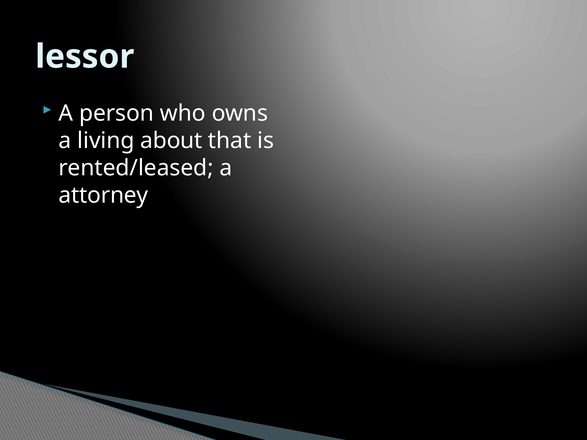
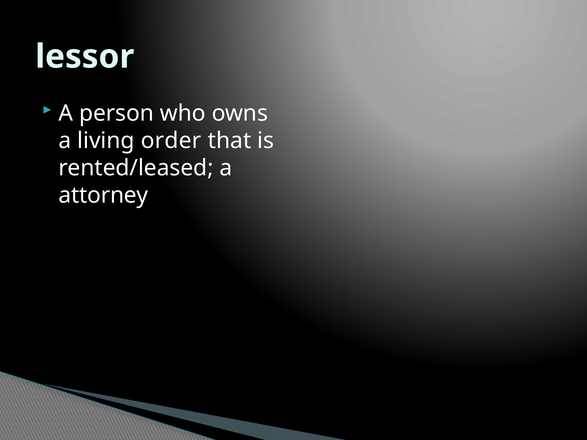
about: about -> order
